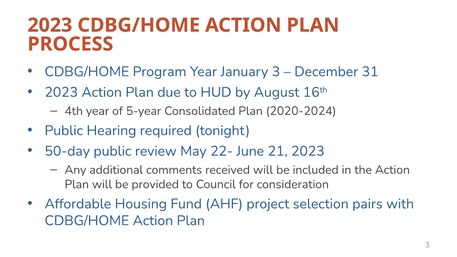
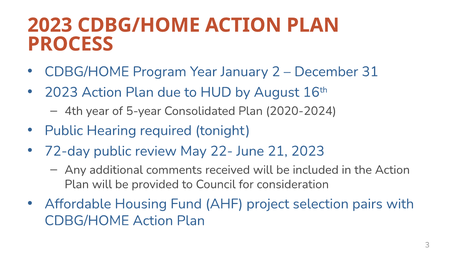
January 3: 3 -> 2
50-day: 50-day -> 72-day
